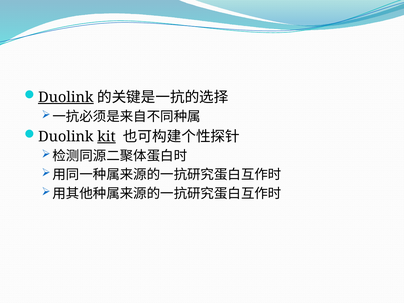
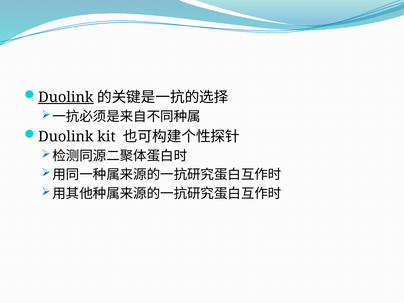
kit underline: present -> none
